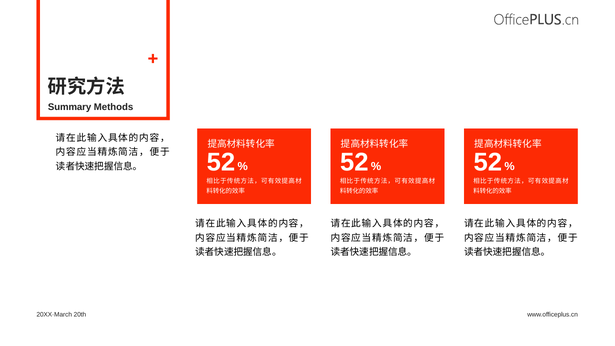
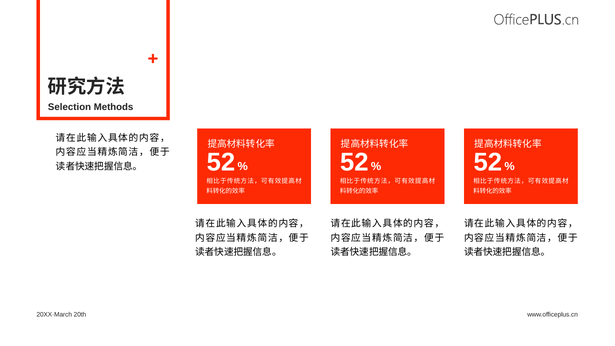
Summary: Summary -> Selection
